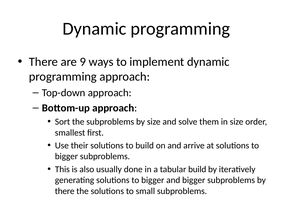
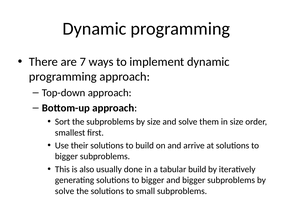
9: 9 -> 7
there at (65, 191): there -> solve
